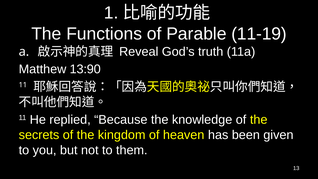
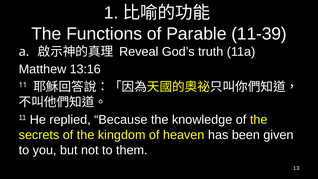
11-19: 11-19 -> 11-39
13:90: 13:90 -> 13:16
